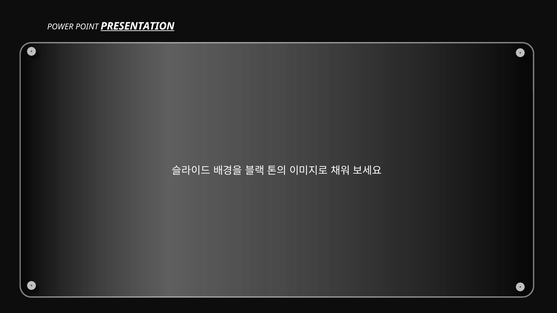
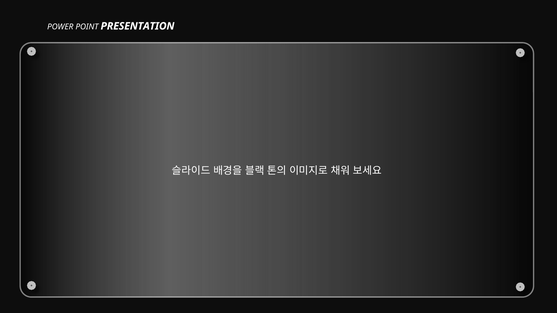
PRESENTATION underline: present -> none
